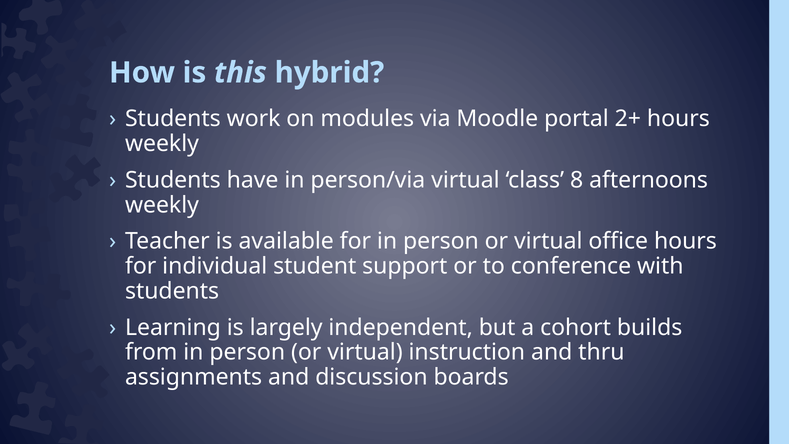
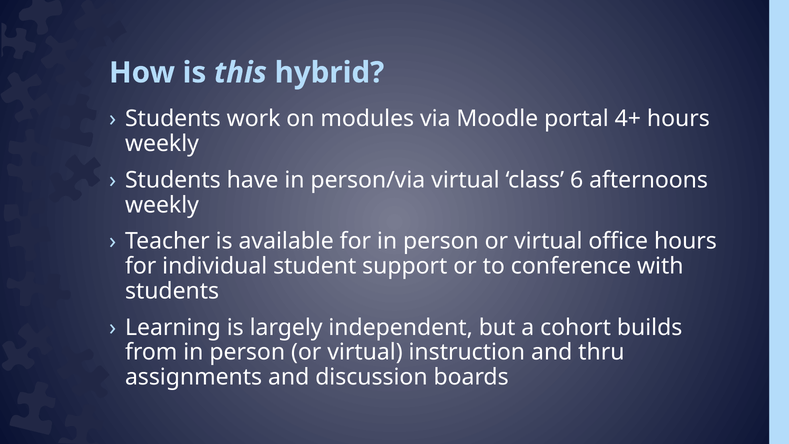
2+: 2+ -> 4+
8: 8 -> 6
